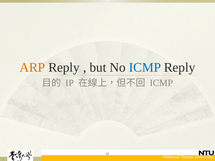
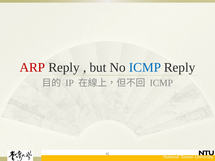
ARP colour: orange -> red
